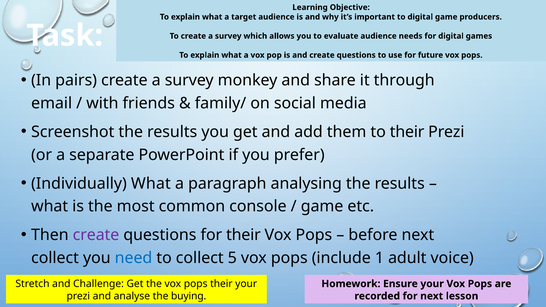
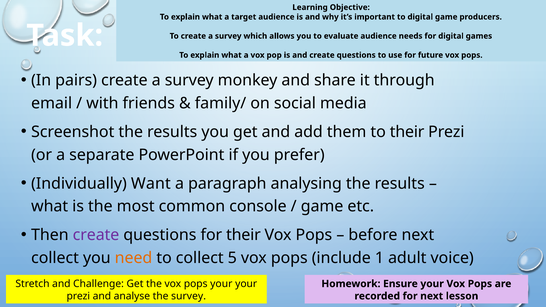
Individually What: What -> Want
need colour: blue -> orange
pops their: their -> your
the buying: buying -> survey
